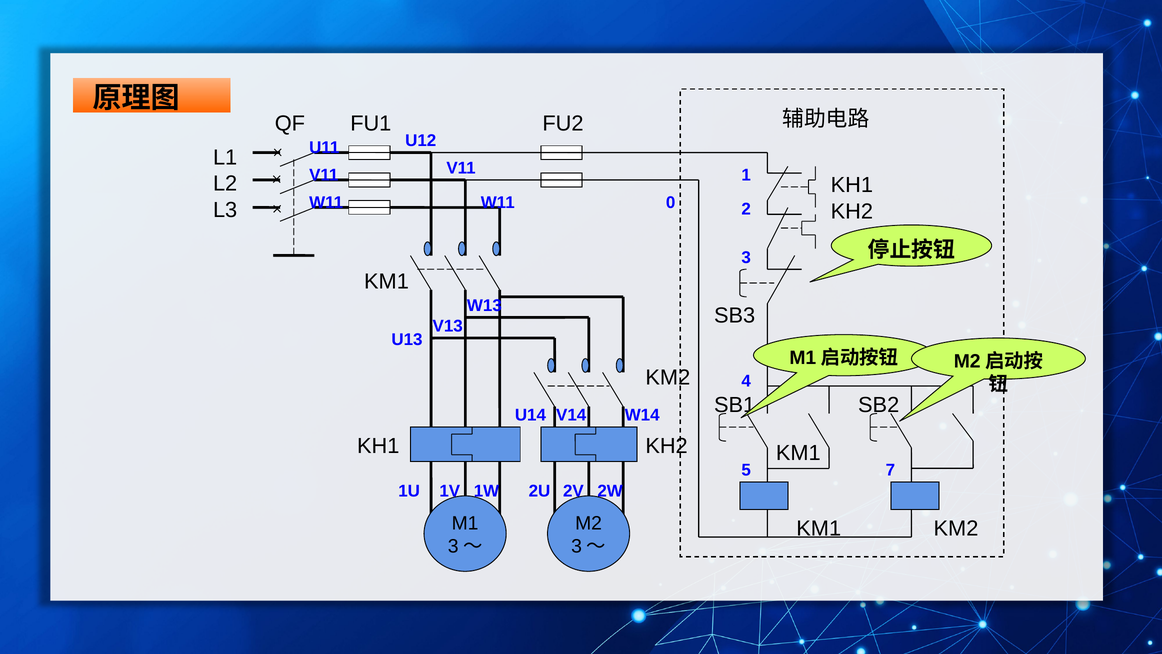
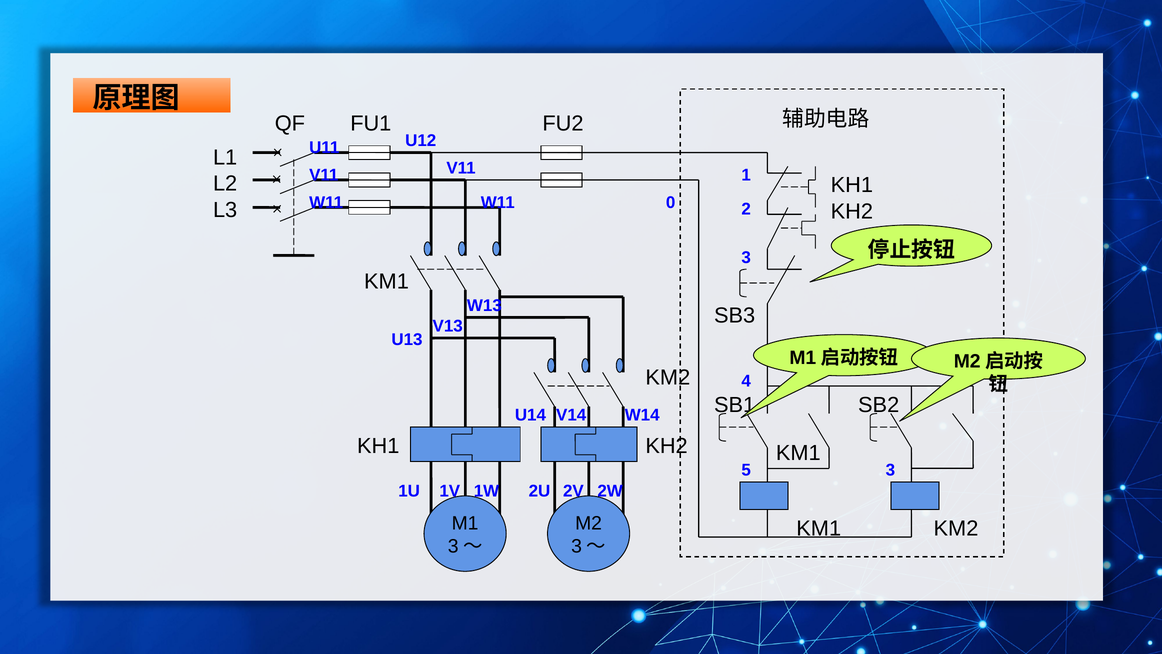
5 7: 7 -> 3
